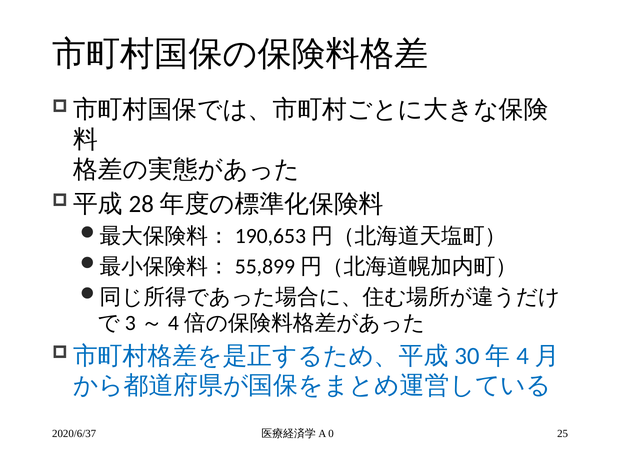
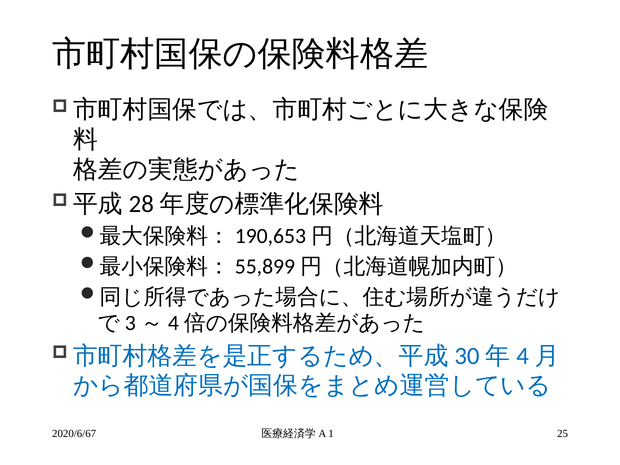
2020/6/37: 2020/6/37 -> 2020/6/67
0: 0 -> 1
